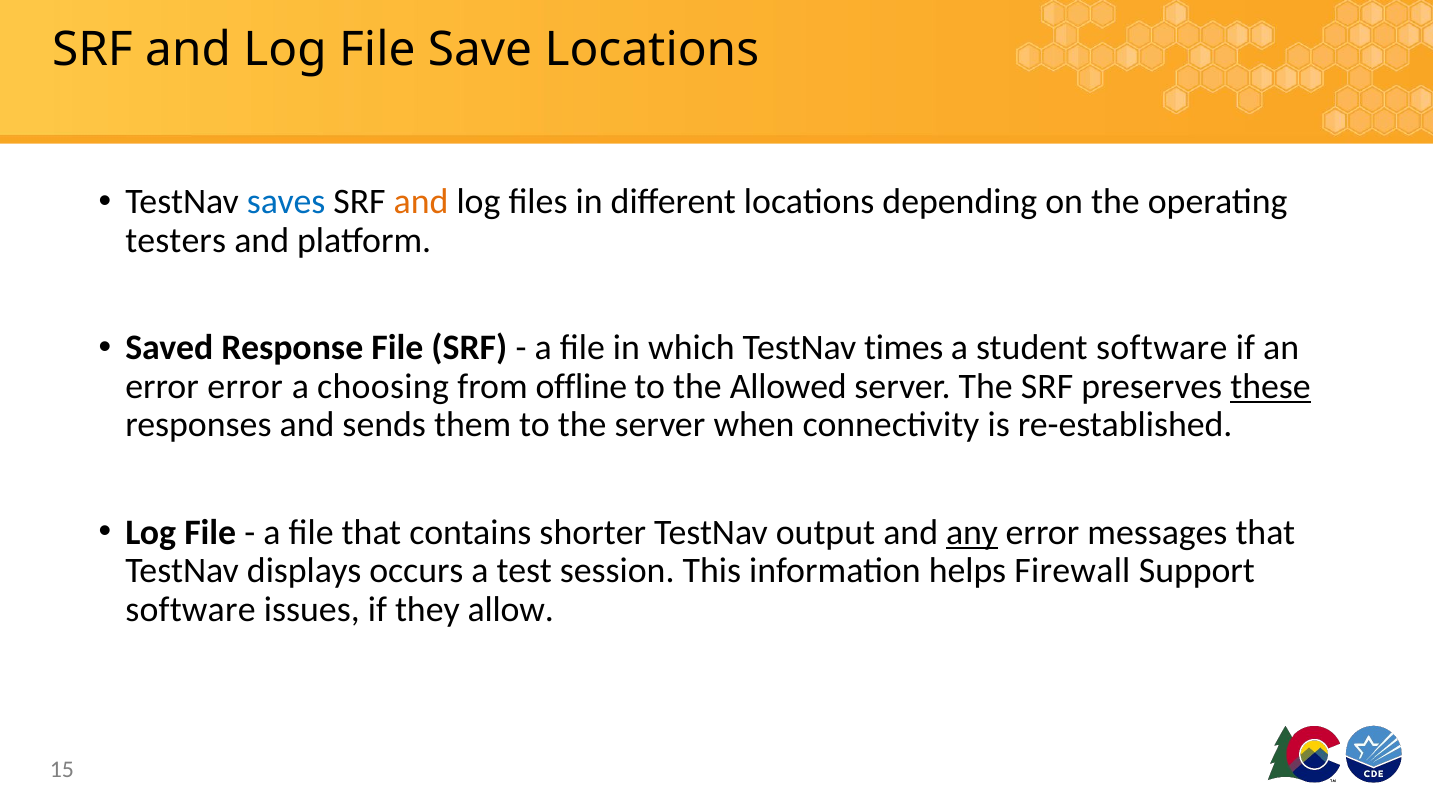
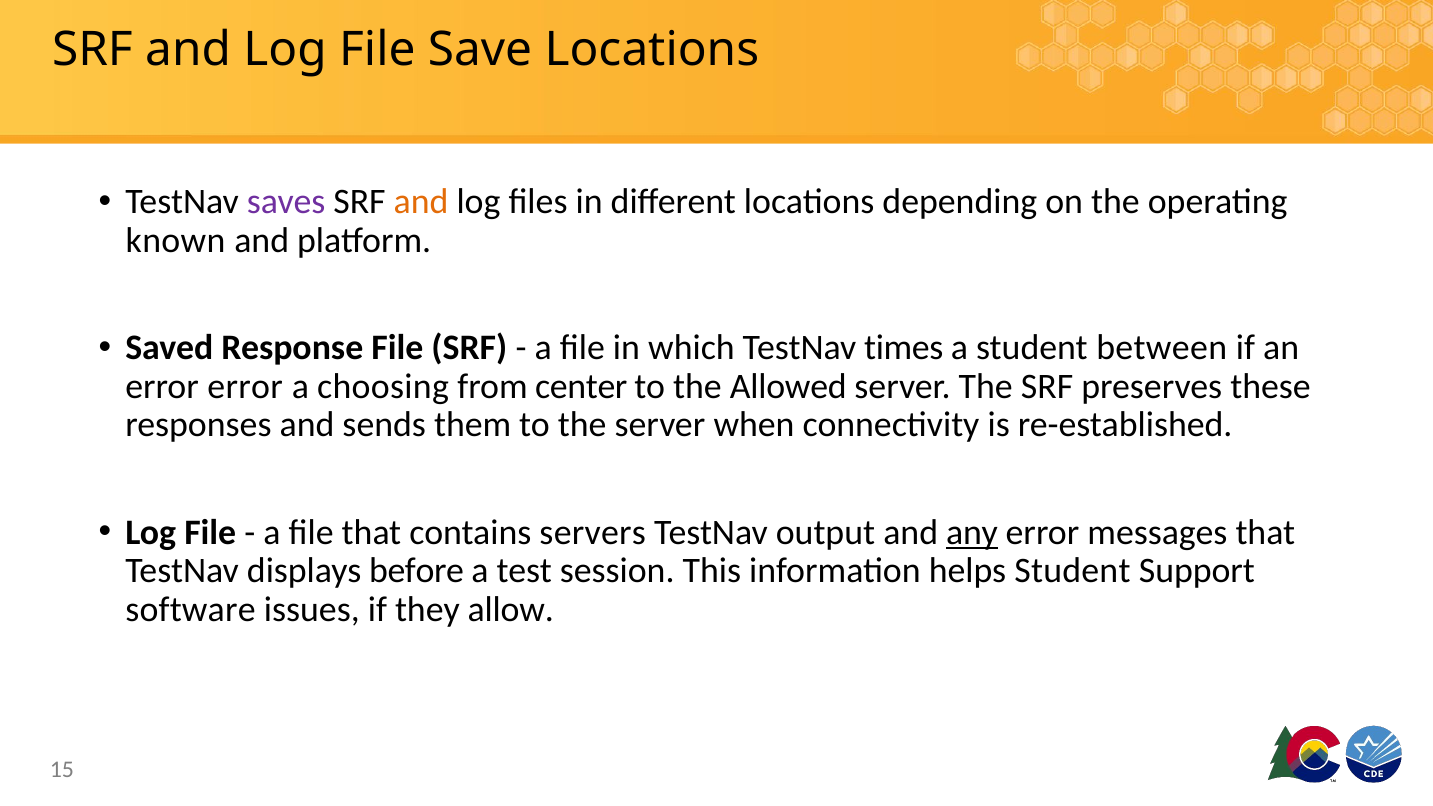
saves colour: blue -> purple
testers: testers -> known
student software: software -> between
offline: offline -> center
these underline: present -> none
shorter: shorter -> servers
occurs: occurs -> before
helps Firewall: Firewall -> Student
